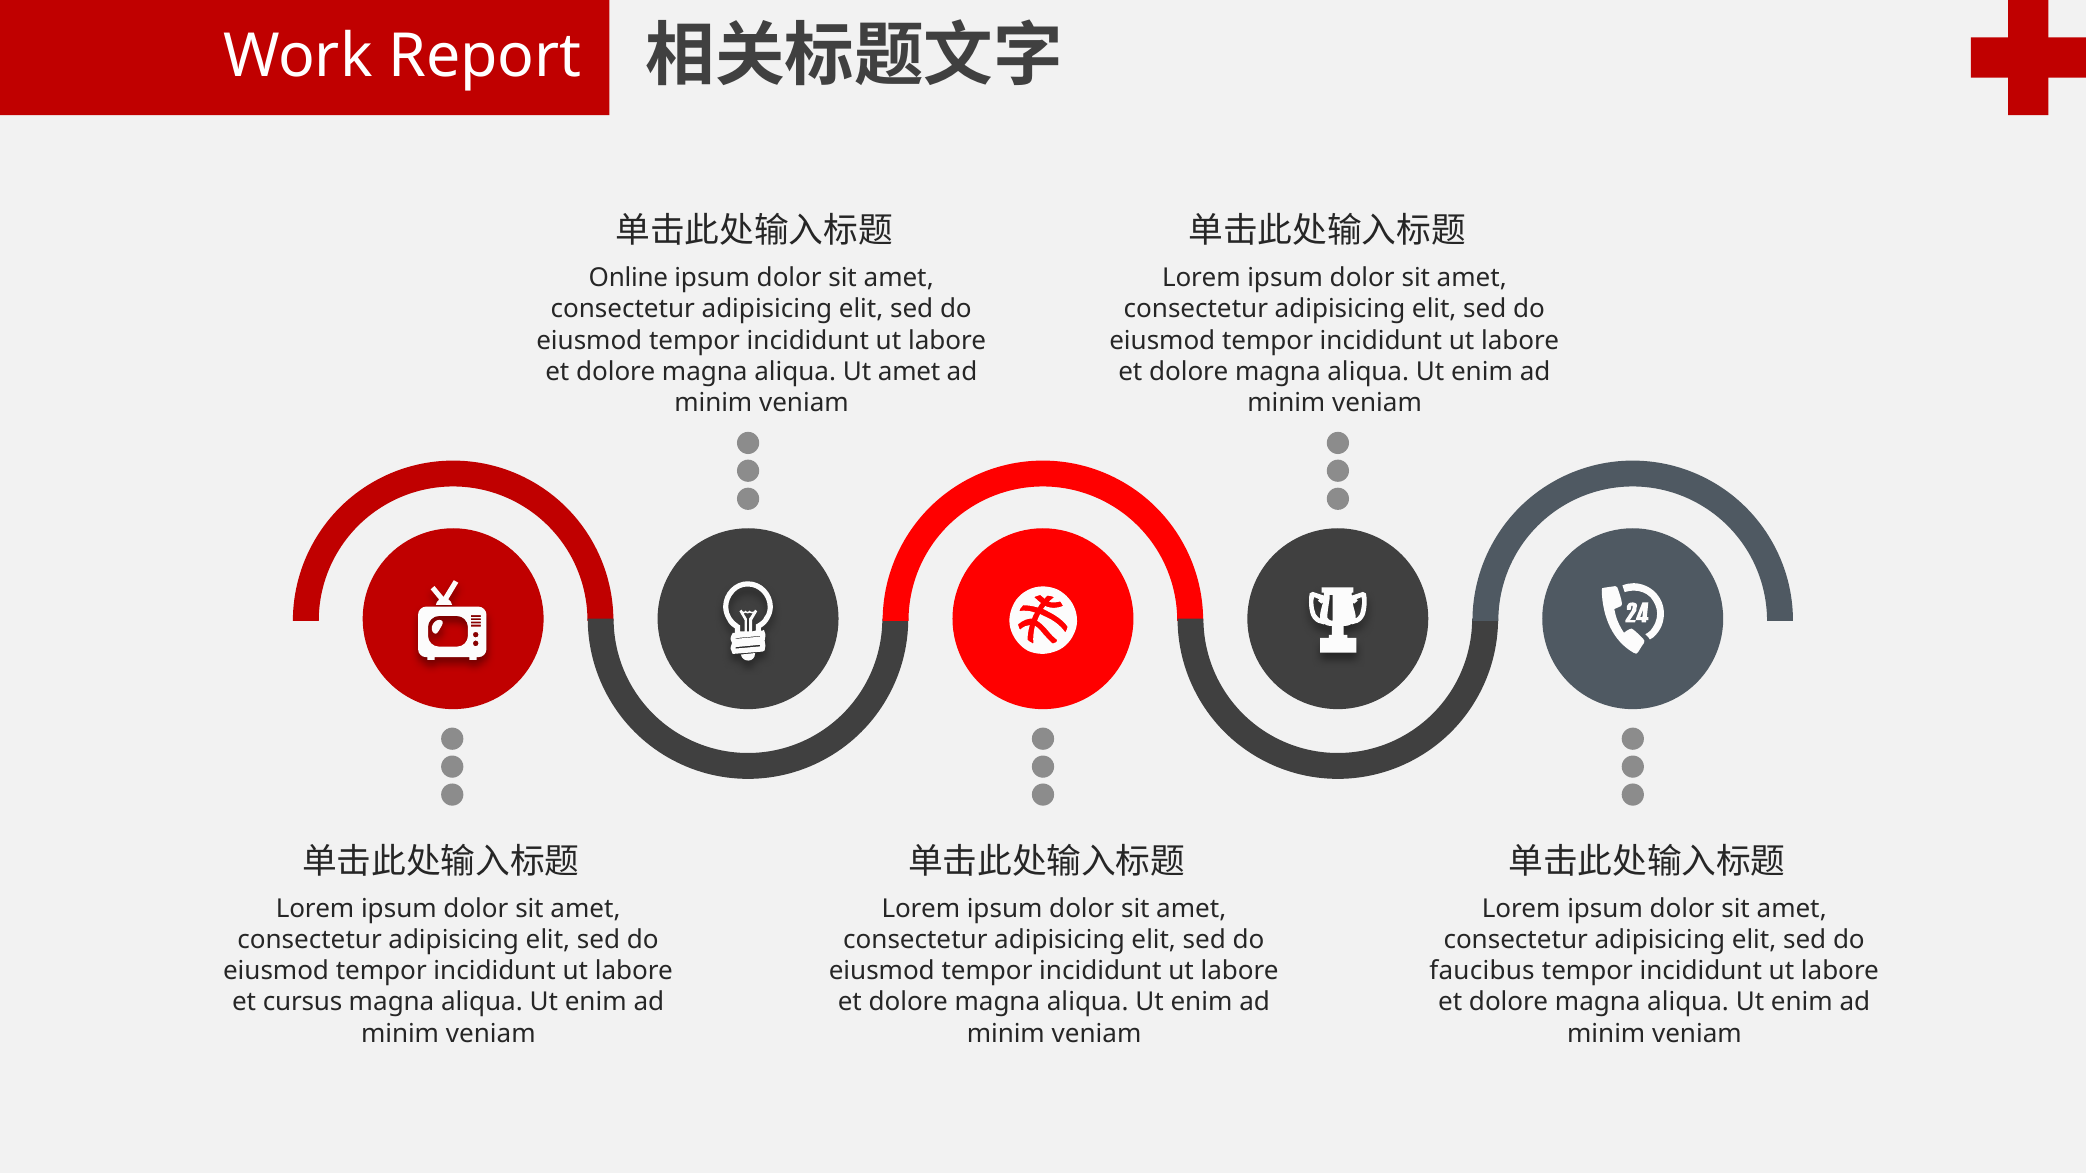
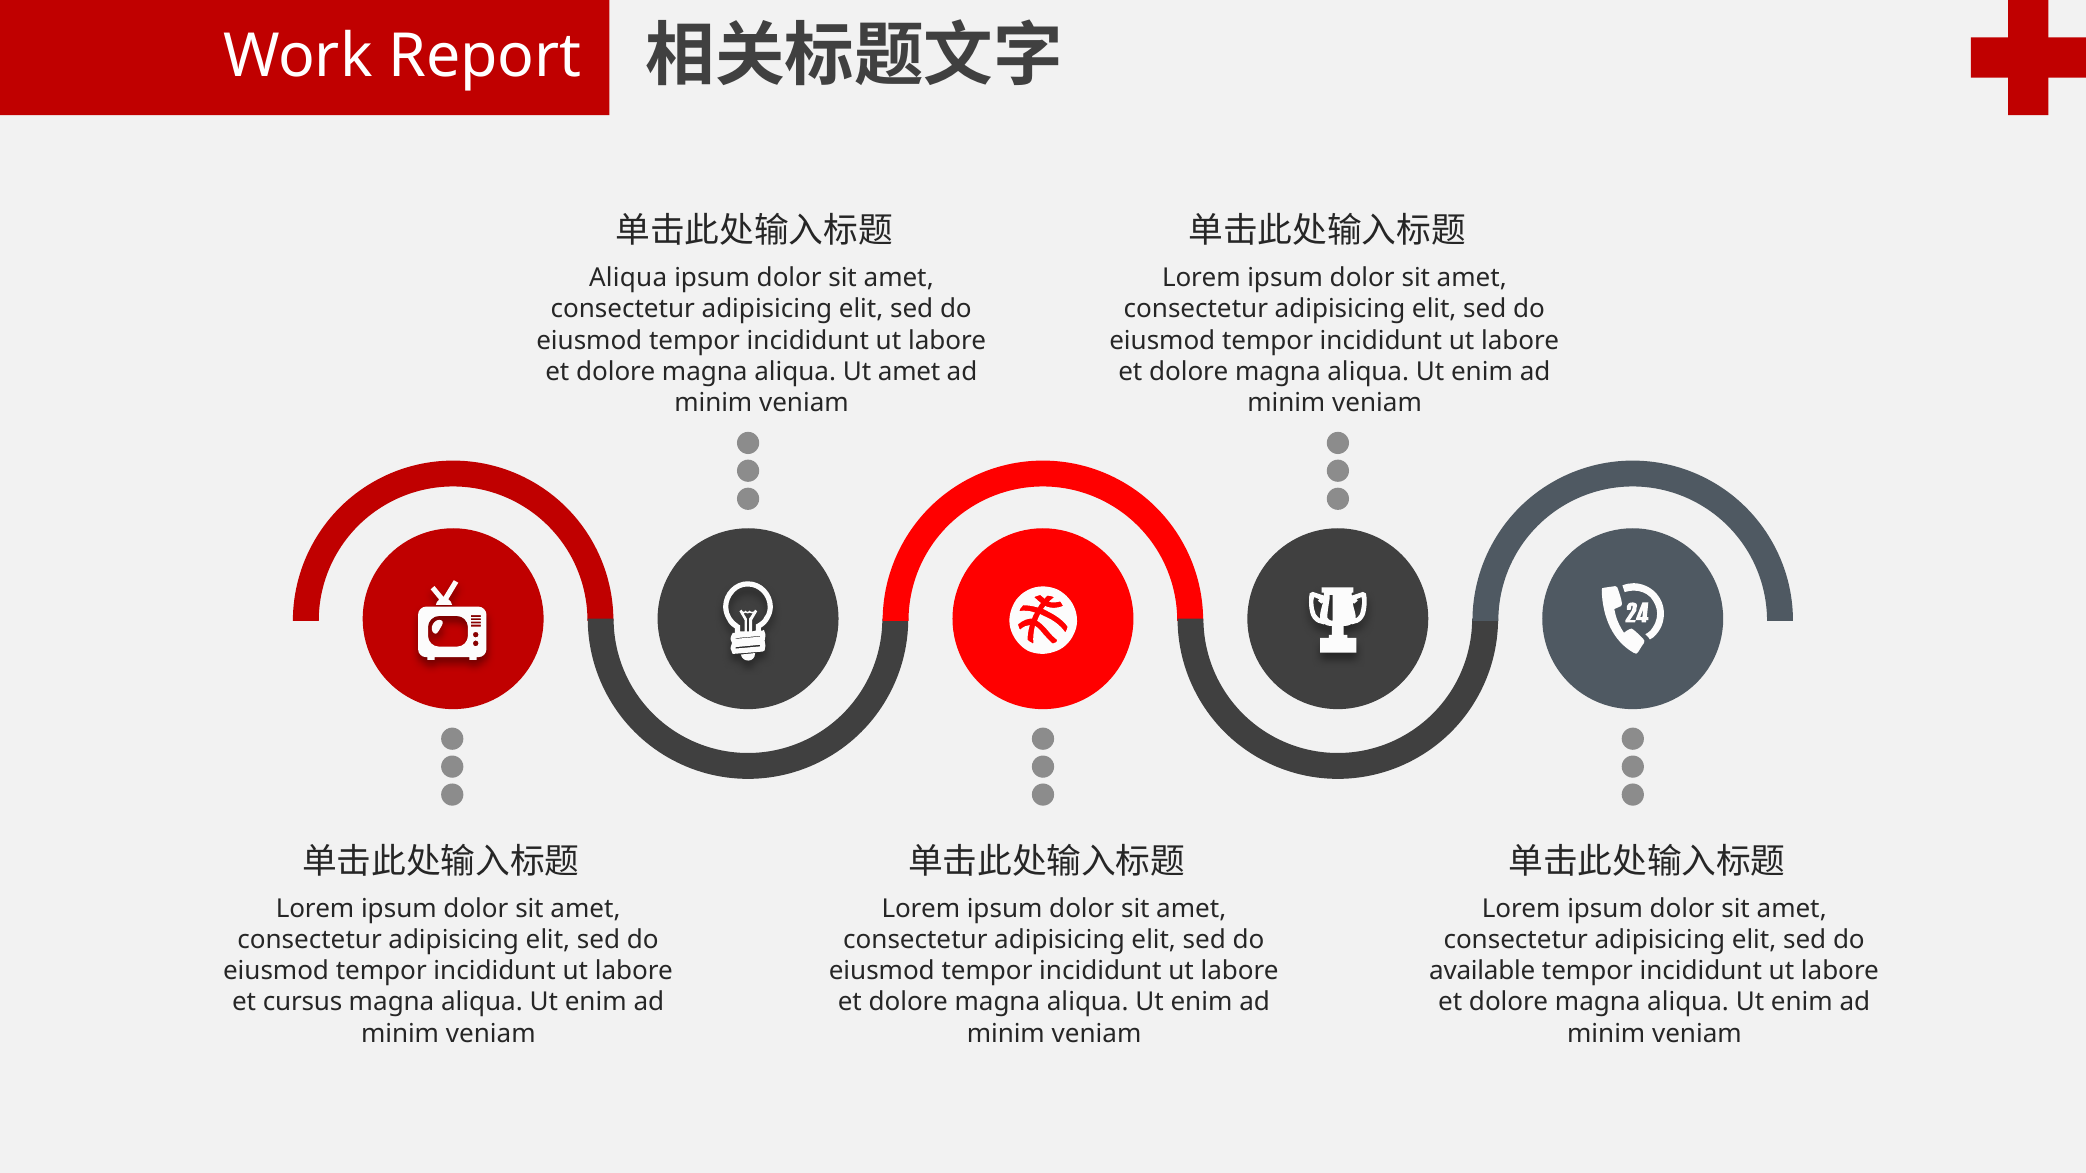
Online at (628, 278): Online -> Aliqua
faucibus: faucibus -> available
